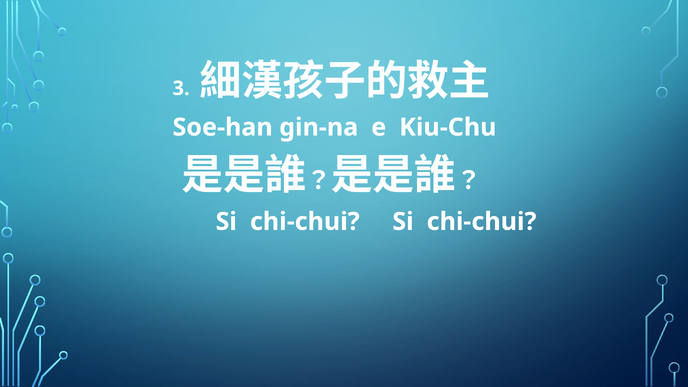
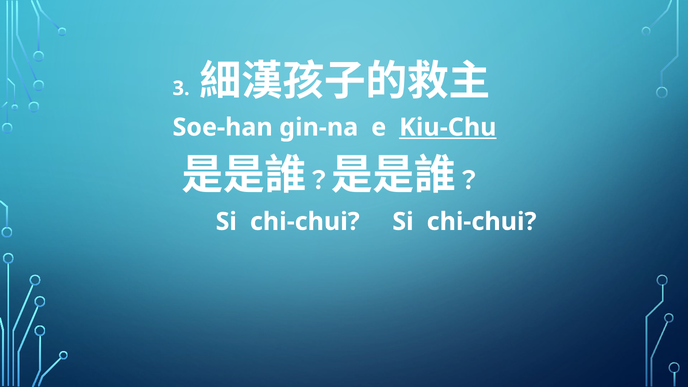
Kiu-Chu underline: none -> present
